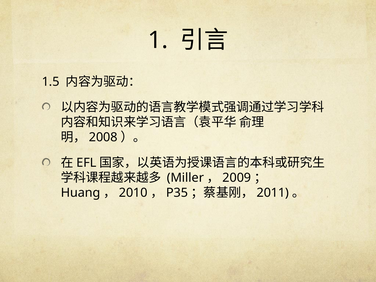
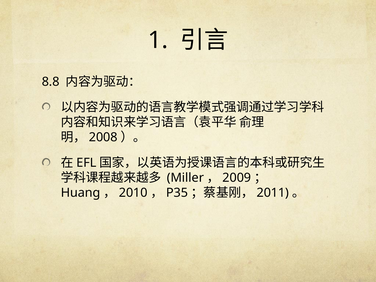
1.5: 1.5 -> 8.8
